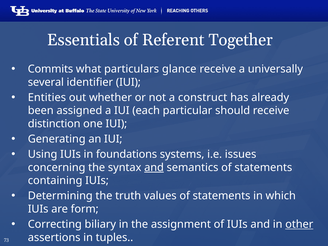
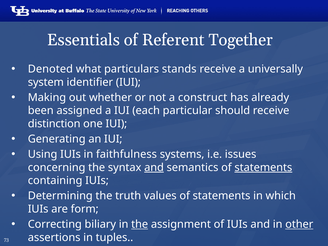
Commits: Commits -> Denoted
glance: glance -> stands
several: several -> system
Entities: Entities -> Making
foundations: foundations -> faithfulness
statements at (263, 167) underline: none -> present
the at (140, 224) underline: none -> present
